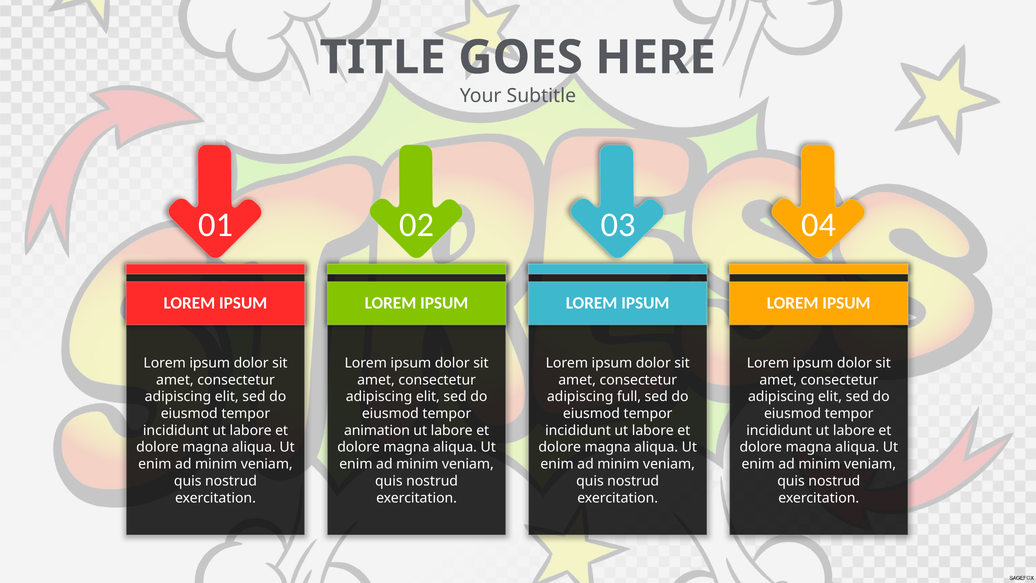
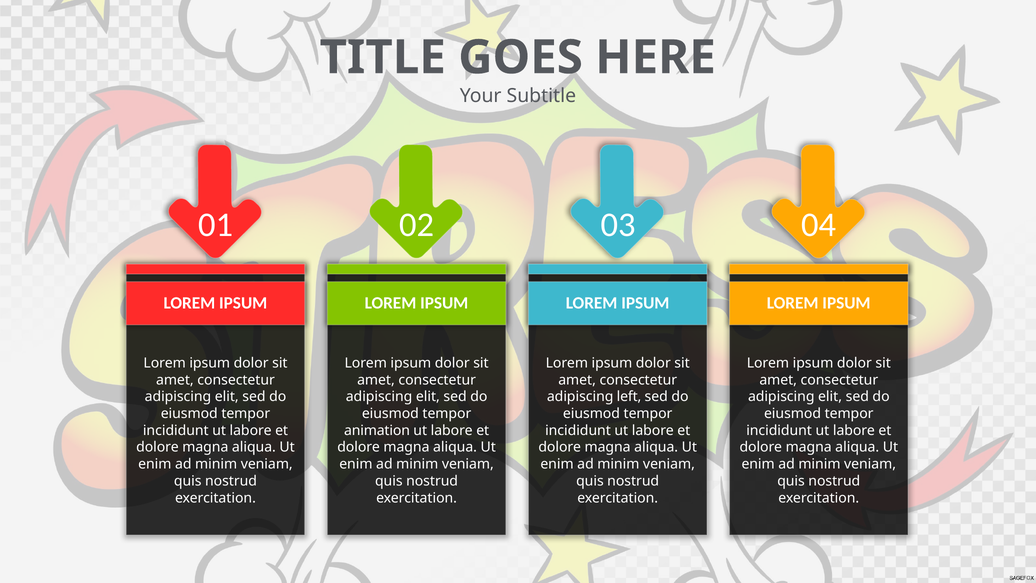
full: full -> left
